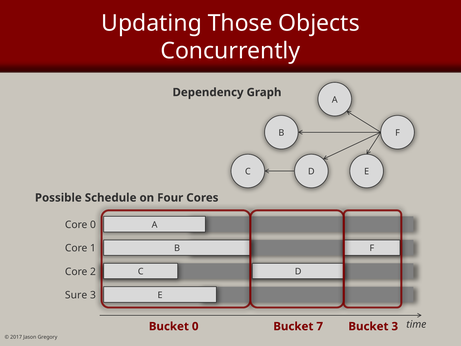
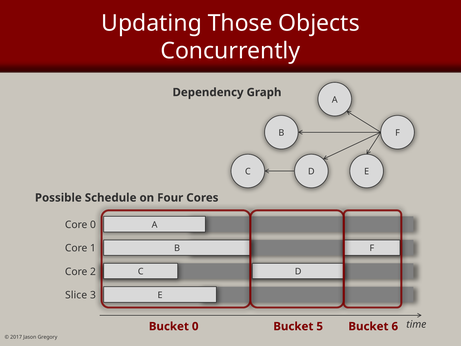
Sure: Sure -> Slice
7: 7 -> 5
Bucket 3: 3 -> 6
